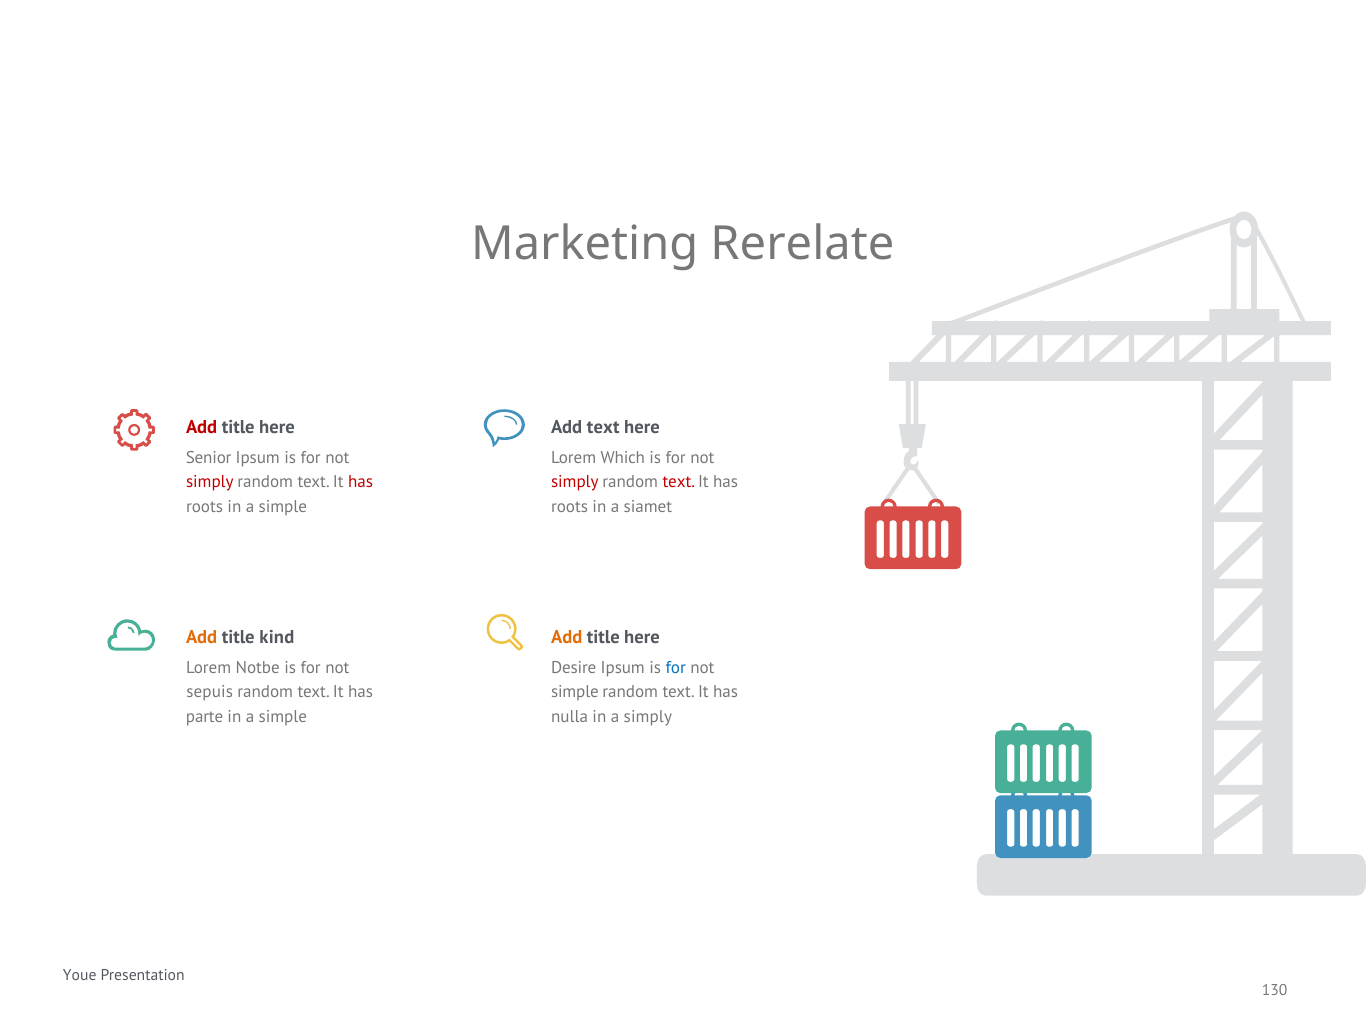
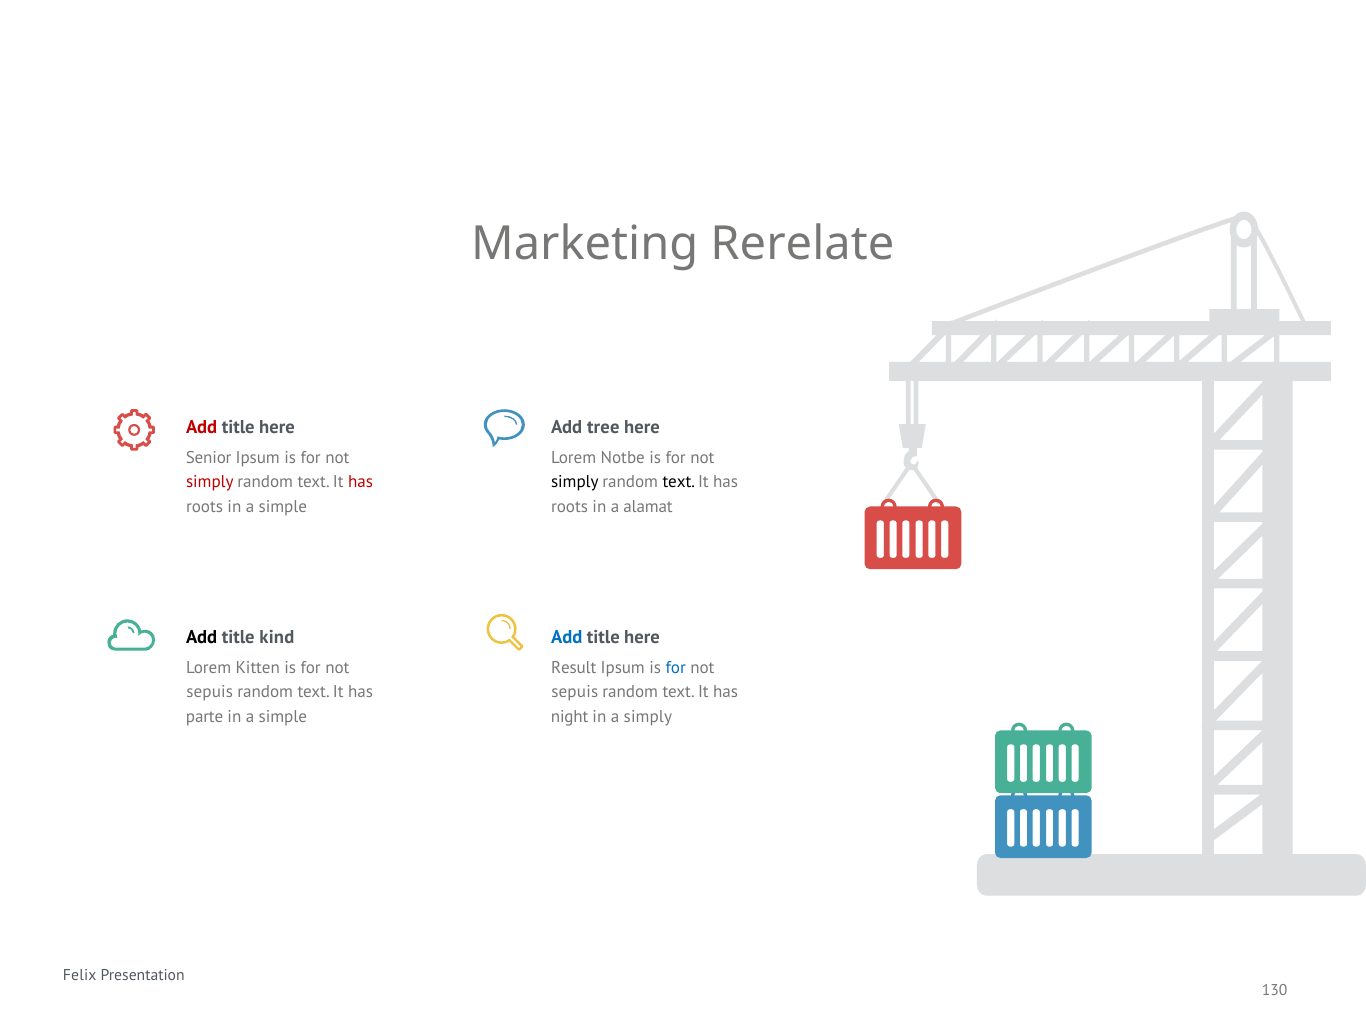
Add text: text -> tree
Which: Which -> Notbe
simply at (575, 483) colour: red -> black
text at (679, 483) colour: red -> black
siamet: siamet -> alamat
Add at (202, 638) colour: orange -> black
Add at (567, 638) colour: orange -> blue
Notbe: Notbe -> Kitten
Desire: Desire -> Result
simple at (575, 693): simple -> sepuis
nulla: nulla -> night
Youe: Youe -> Felix
